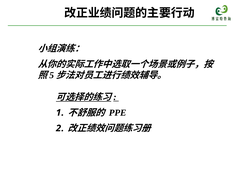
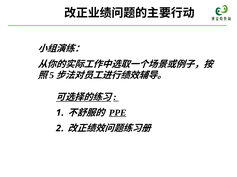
PPE underline: none -> present
